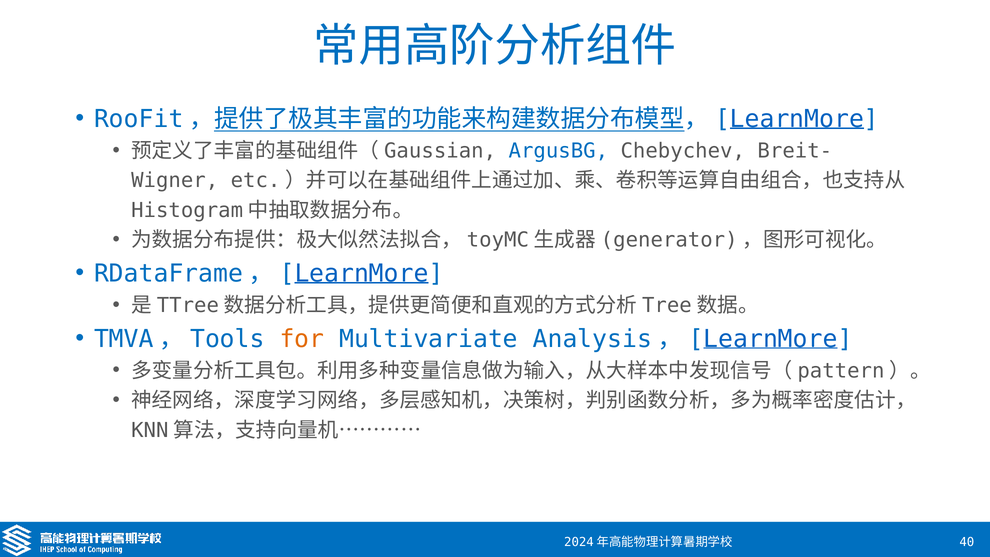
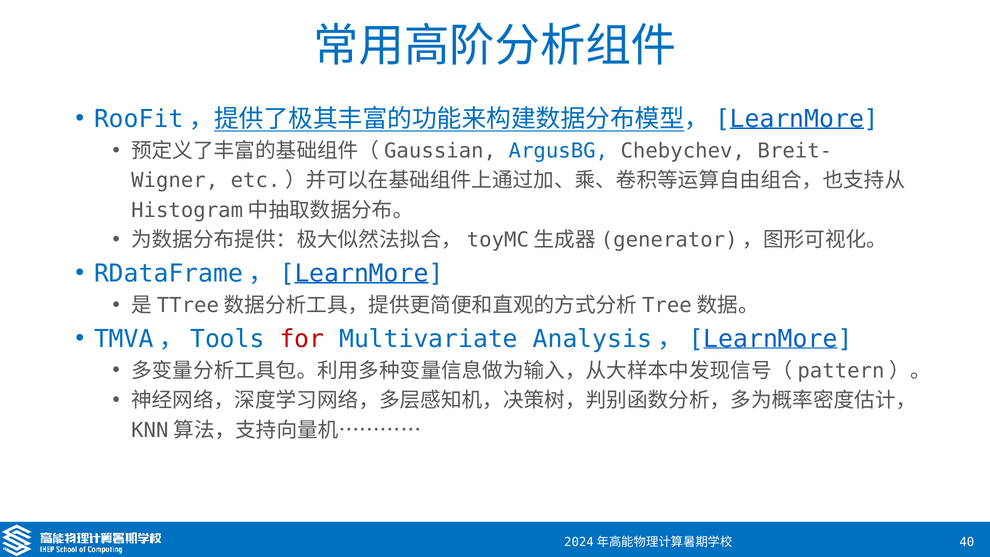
for colour: orange -> red
